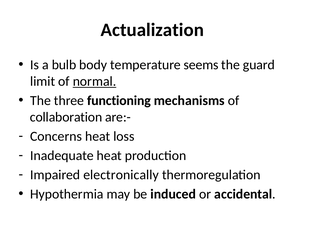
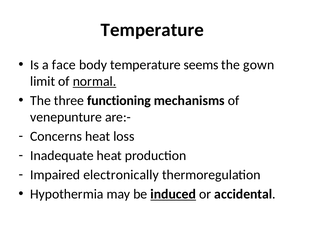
Actualization at (152, 30): Actualization -> Temperature
bulb: bulb -> face
guard: guard -> gown
collaboration: collaboration -> venepunture
induced underline: none -> present
